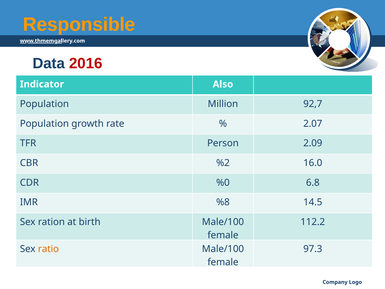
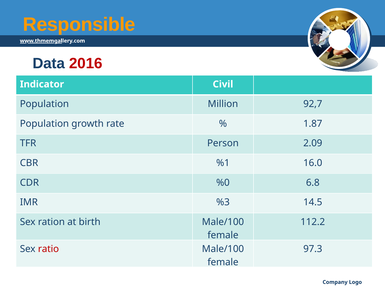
Also: Also -> Civil
2.07: 2.07 -> 1.87
%2: %2 -> %1
%8: %8 -> %3
ratio colour: orange -> red
